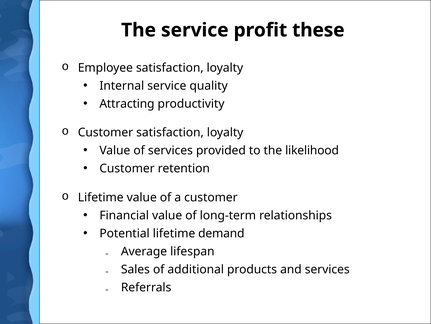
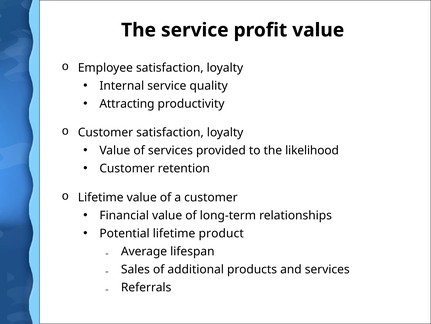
profit these: these -> value
demand: demand -> product
